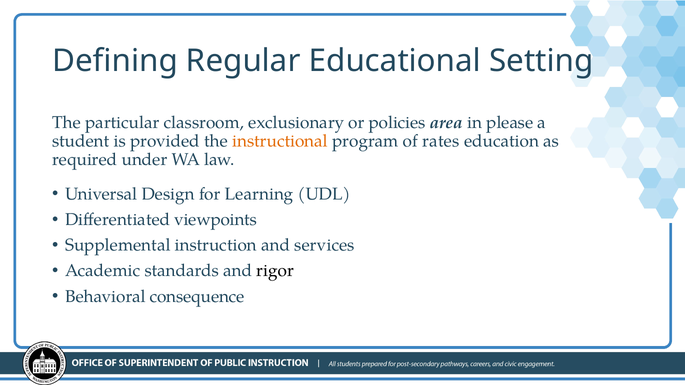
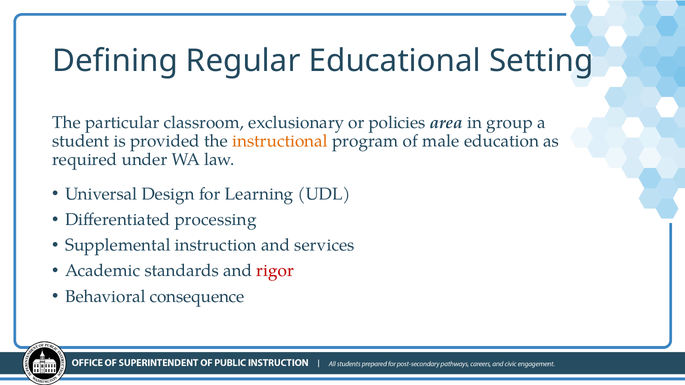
please: please -> group
rates: rates -> male
viewpoints: viewpoints -> processing
rigor colour: black -> red
